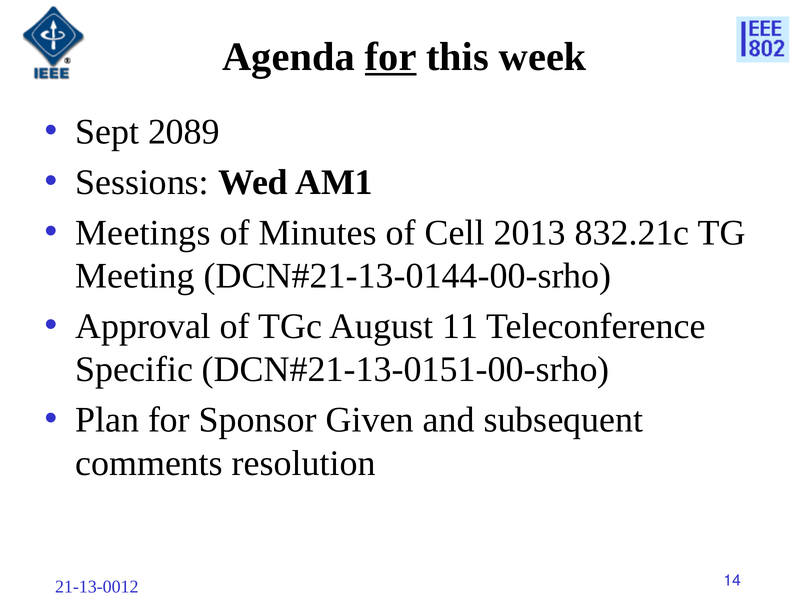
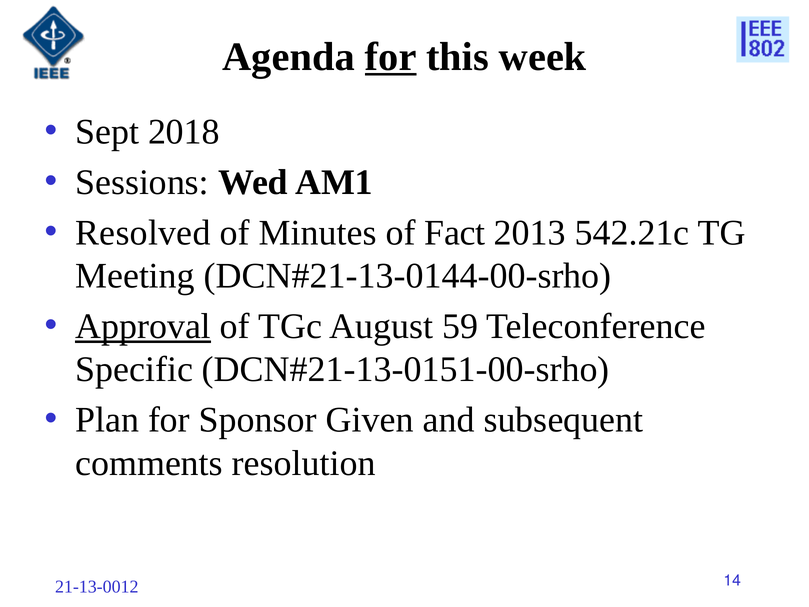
2089: 2089 -> 2018
Meetings: Meetings -> Resolved
Cell: Cell -> Fact
832.21c: 832.21c -> 542.21c
Approval underline: none -> present
11: 11 -> 59
